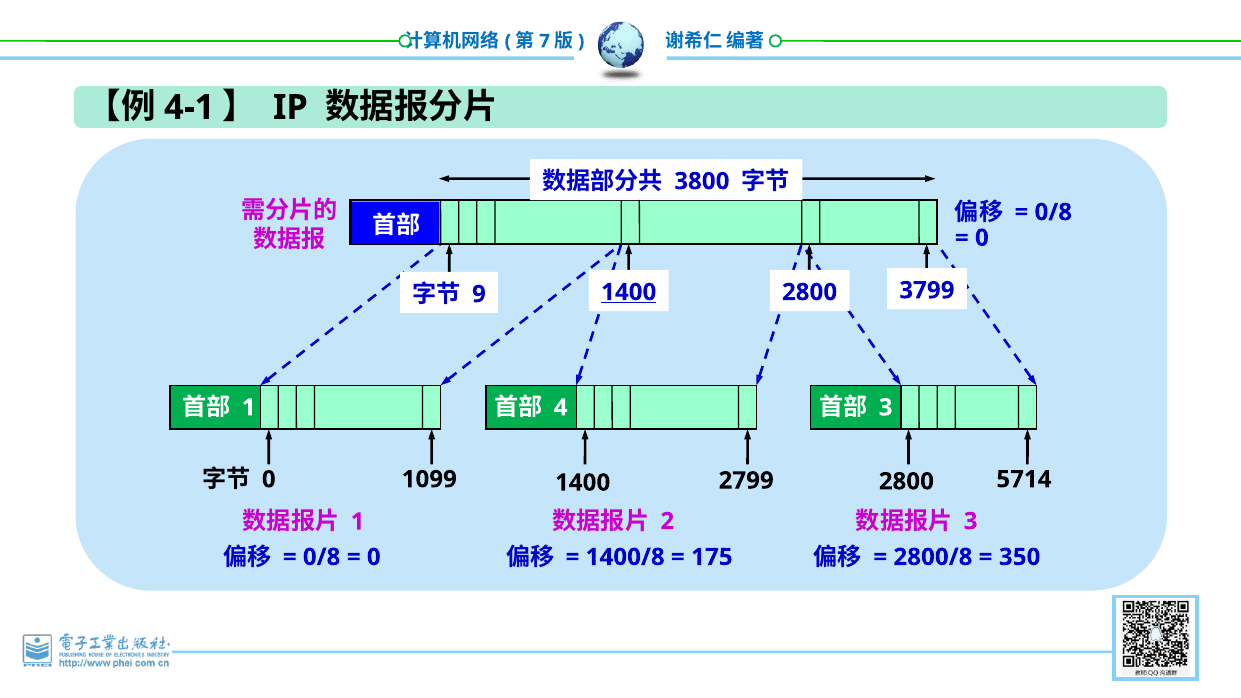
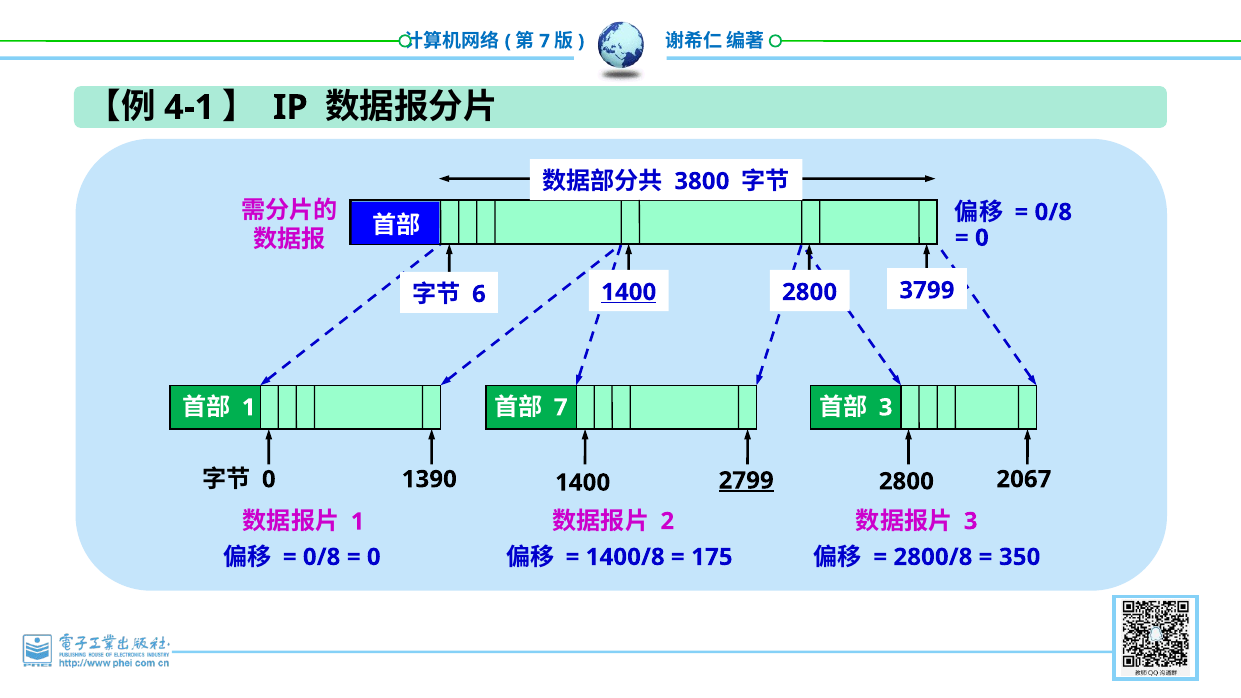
9: 9 -> 6
4 at (561, 408): 4 -> 7
1099: 1099 -> 1390
5714: 5714 -> 2067
2799 underline: none -> present
